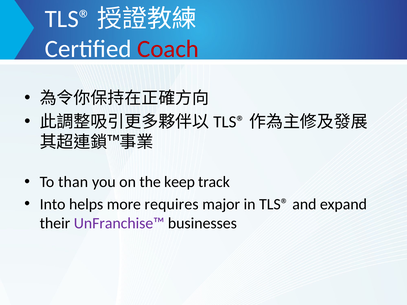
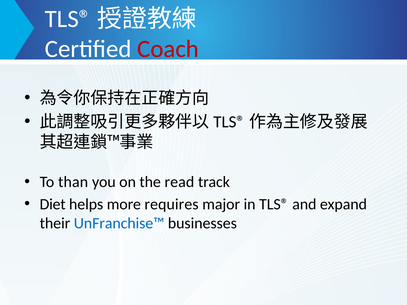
keep: keep -> read
Into: Into -> Diet
UnFranchise™ colour: purple -> blue
